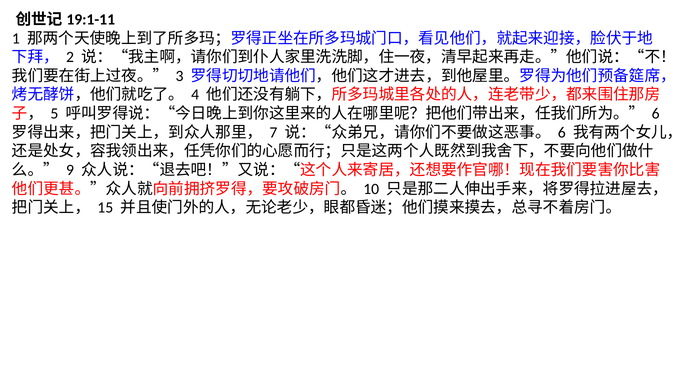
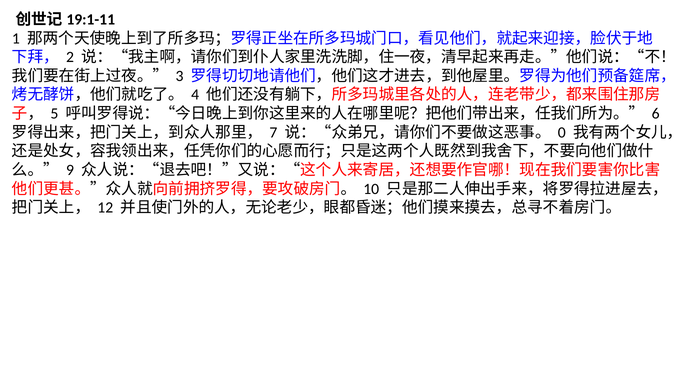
6 at (562, 132): 6 -> 0
15: 15 -> 12
